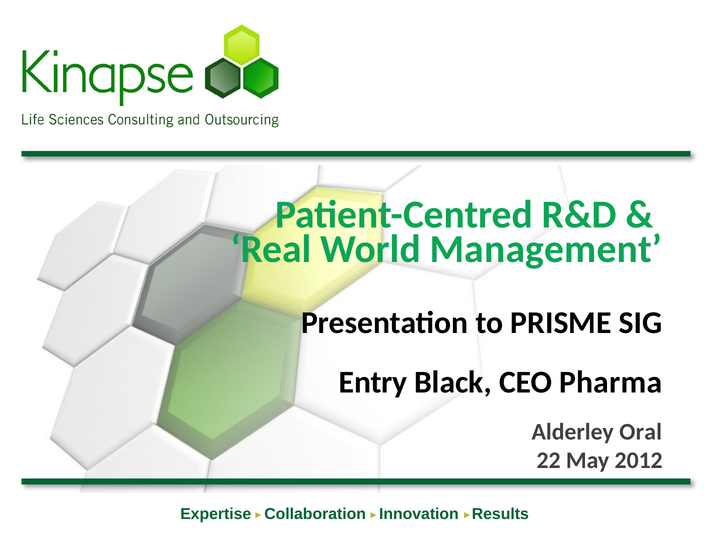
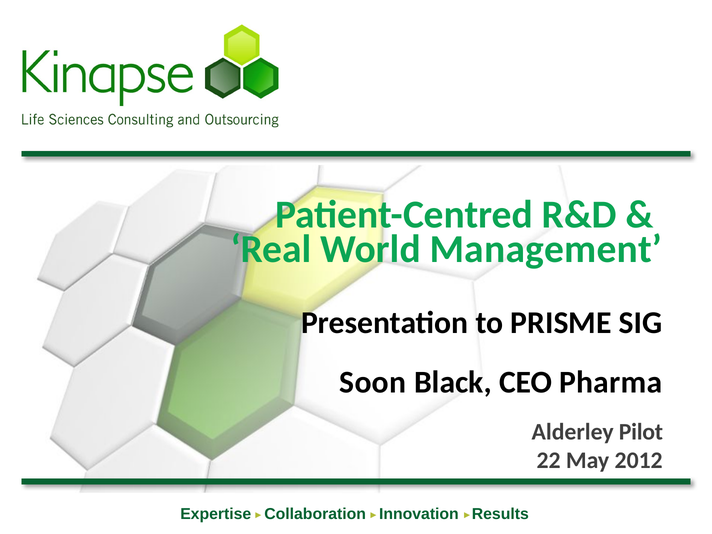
Entry: Entry -> Soon
Oral: Oral -> Pilot
